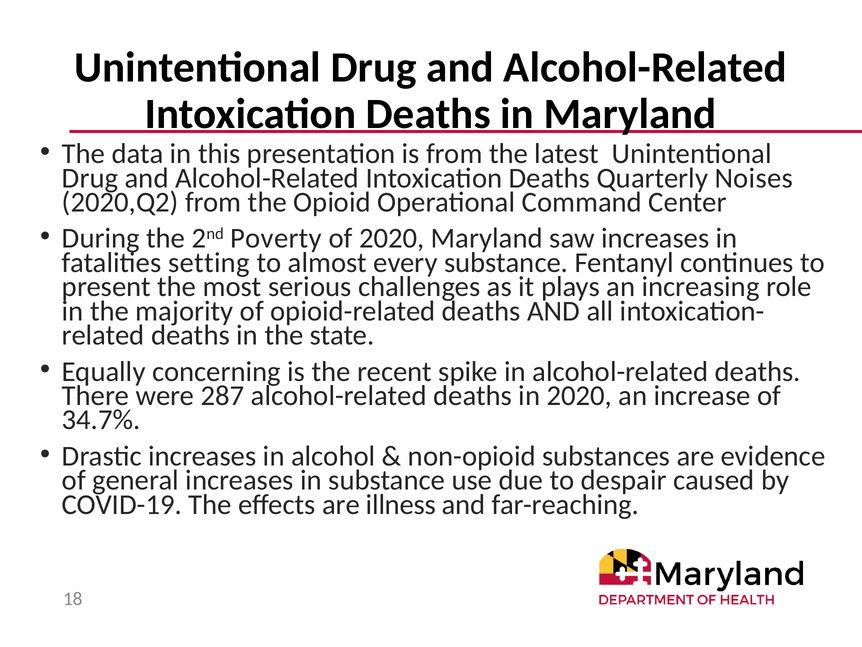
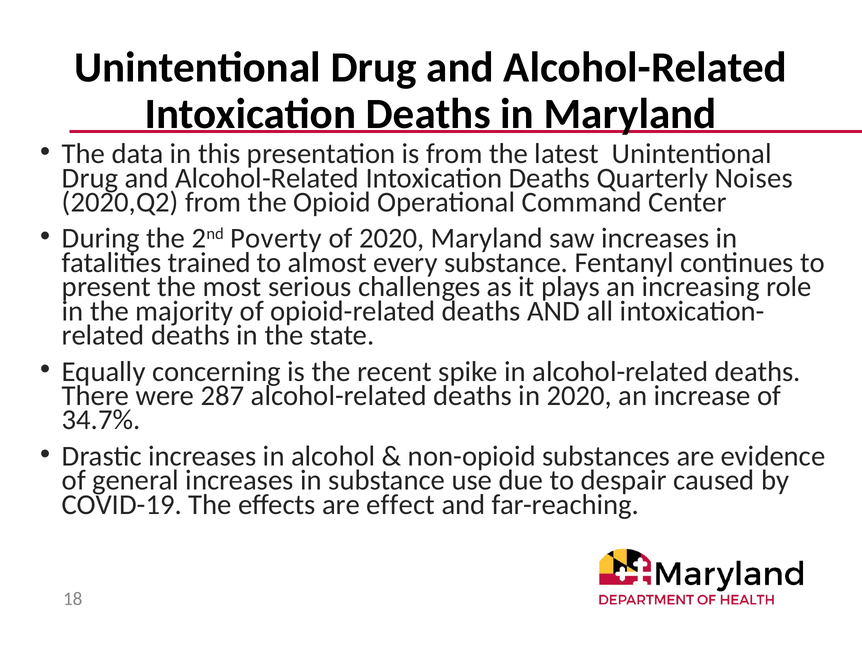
setting: setting -> trained
illness: illness -> effect
